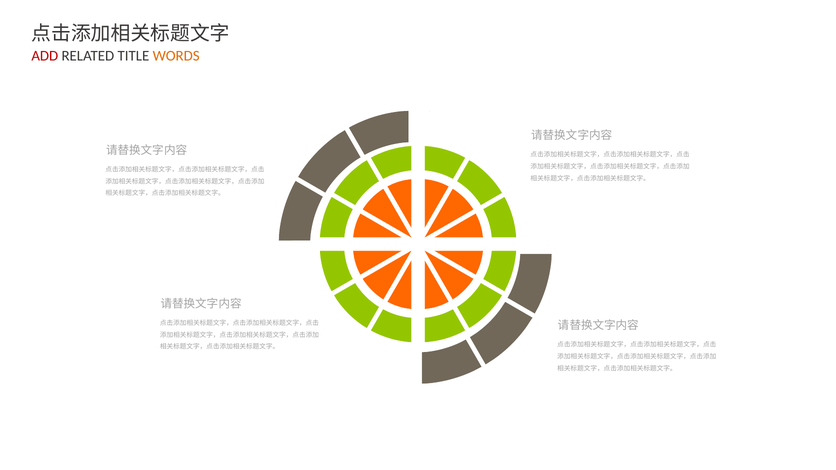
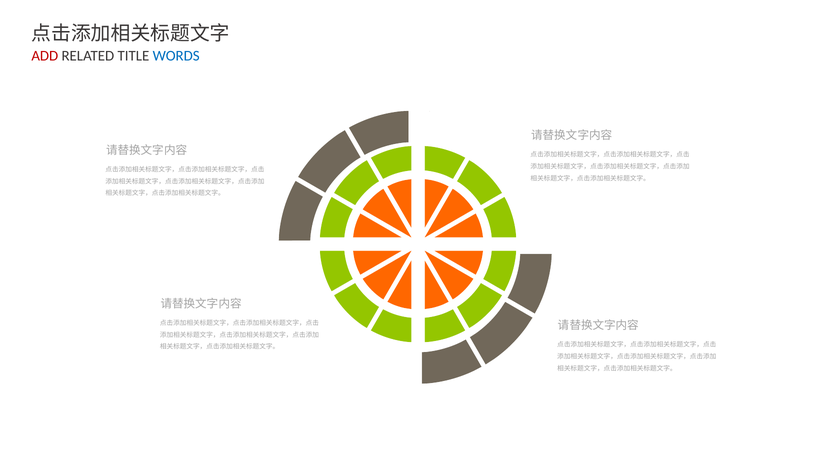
WORDS colour: orange -> blue
